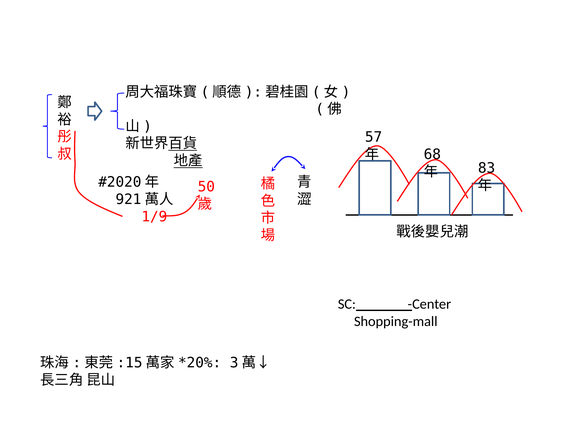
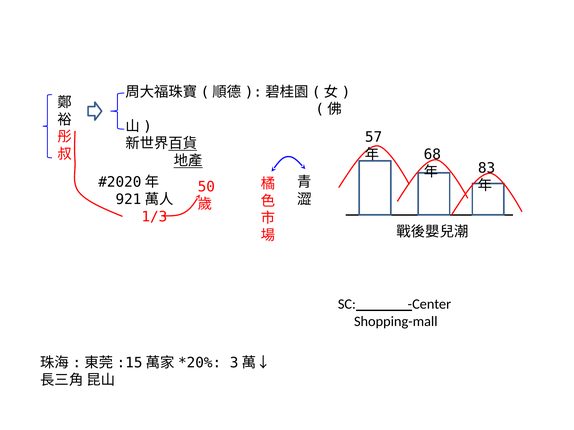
1/9: 1/9 -> 1/3
